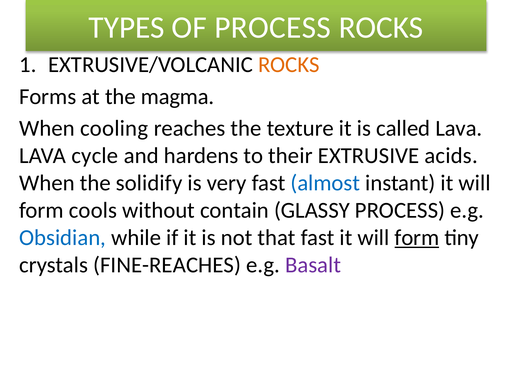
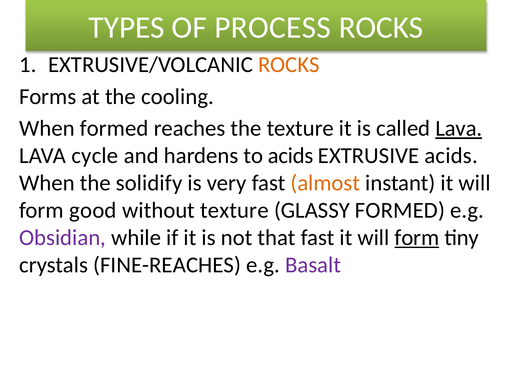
magma: magma -> cooling
When cooling: cooling -> formed
Lava at (459, 128) underline: none -> present
to their: their -> acids
almost colour: blue -> orange
cools: cools -> good
without contain: contain -> texture
GLASSY PROCESS: PROCESS -> FORMED
Obsidian colour: blue -> purple
